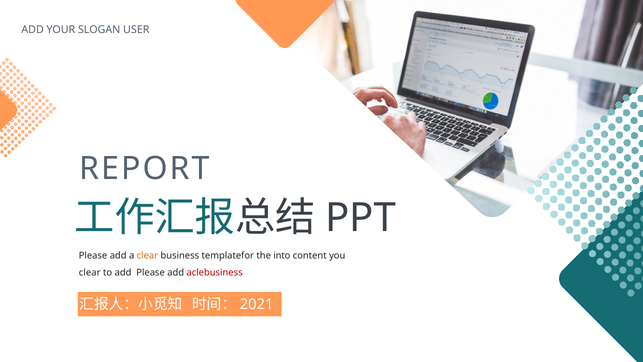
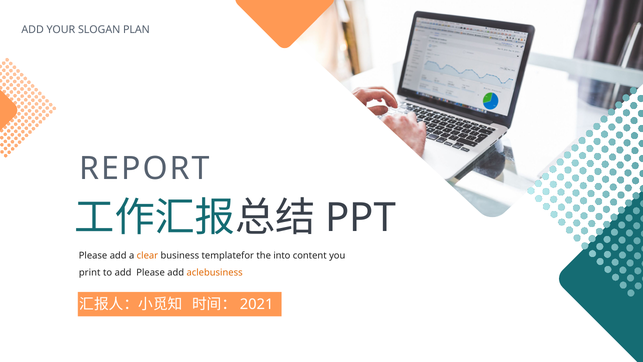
USER: USER -> PLAN
clear at (90, 272): clear -> print
aclebusiness colour: red -> orange
